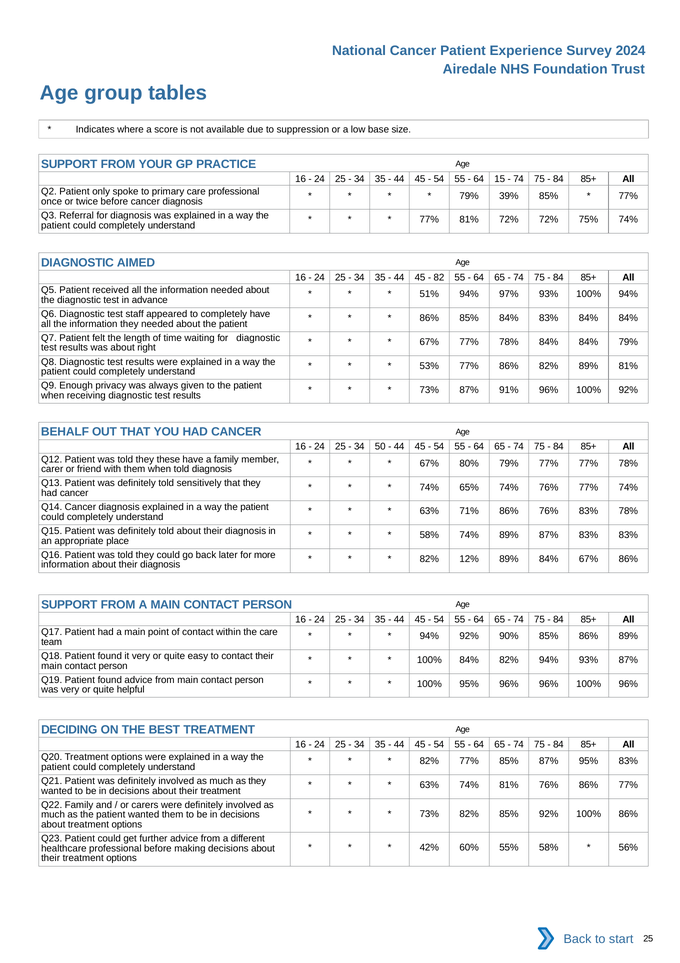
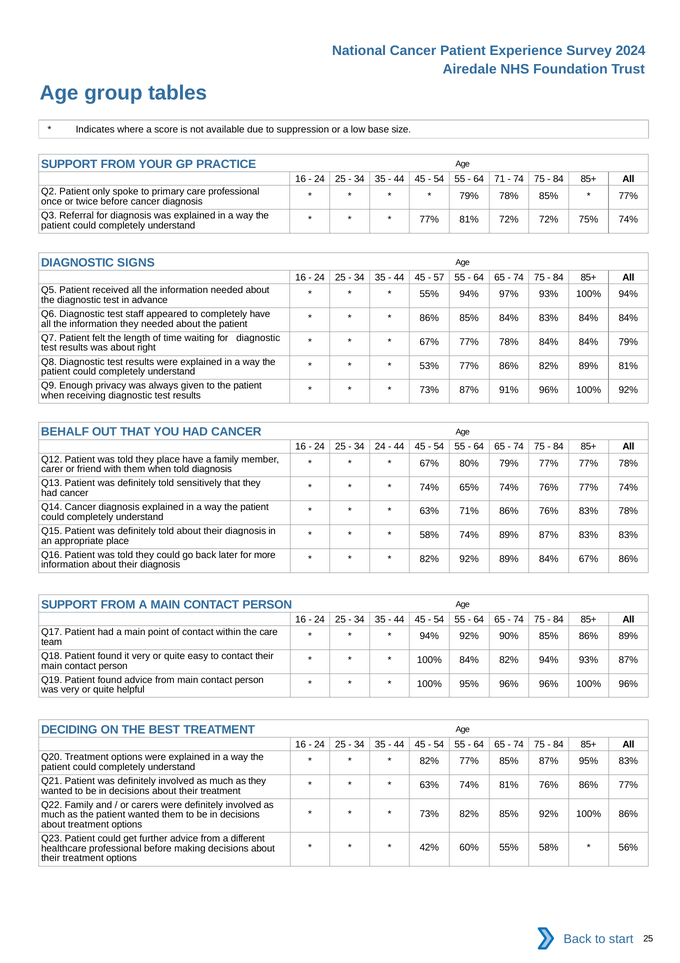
15: 15 -> 71
79% 39%: 39% -> 78%
AIMED: AIMED -> SIGNS
82: 82 -> 57
51% at (429, 294): 51% -> 55%
34 50: 50 -> 24
they these: these -> place
82% 12%: 12% -> 92%
